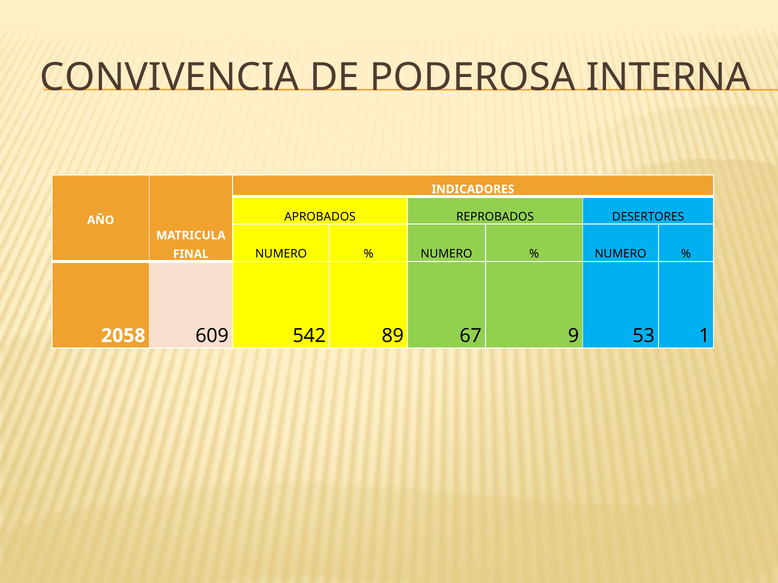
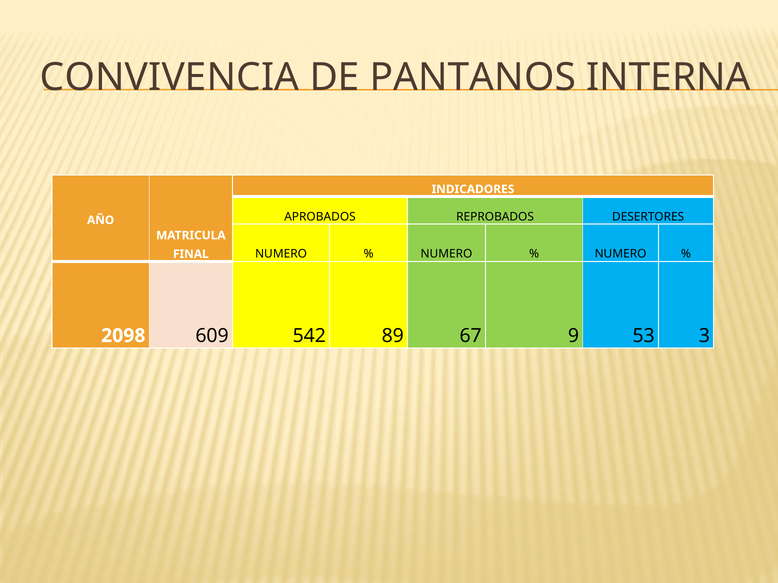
PODEROSA: PODEROSA -> PANTANOS
2058: 2058 -> 2098
1: 1 -> 3
